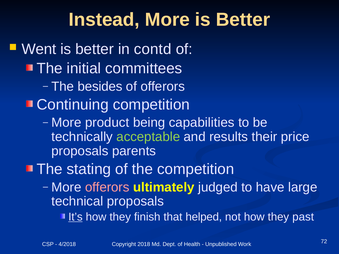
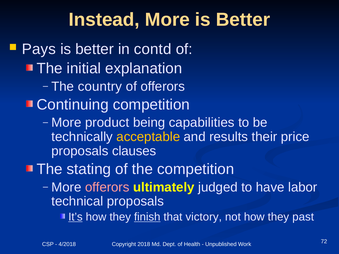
Went: Went -> Pays
committees: committees -> explanation
besides: besides -> country
acceptable colour: light green -> yellow
parents: parents -> clauses
large: large -> labor
finish underline: none -> present
helped: helped -> victory
